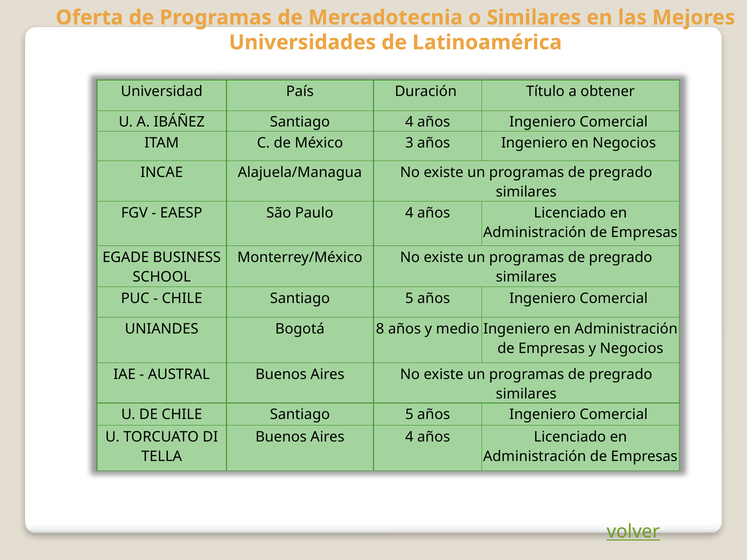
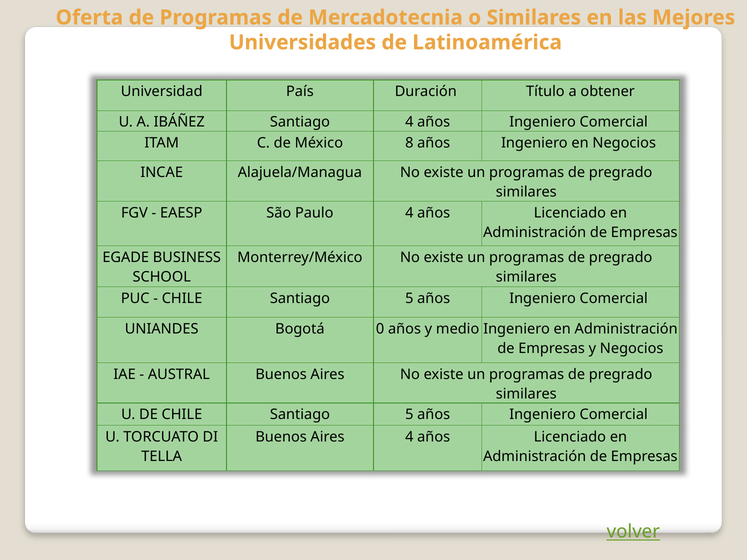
3: 3 -> 8
8: 8 -> 0
